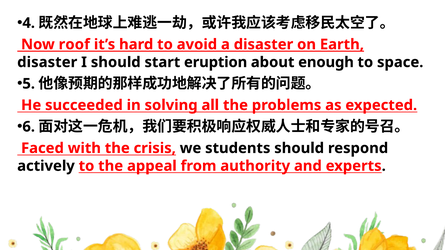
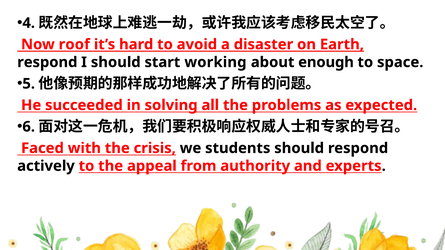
disaster at (47, 62): disaster -> respond
eruption: eruption -> working
